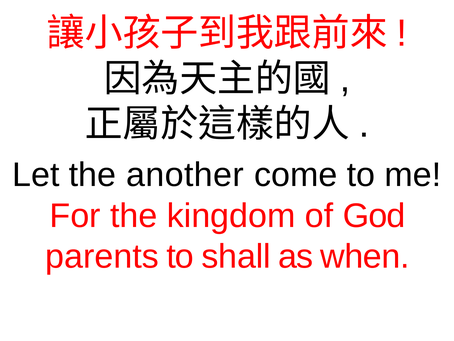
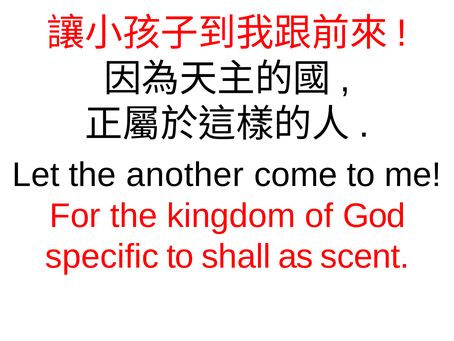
parents: parents -> specific
when: when -> scent
